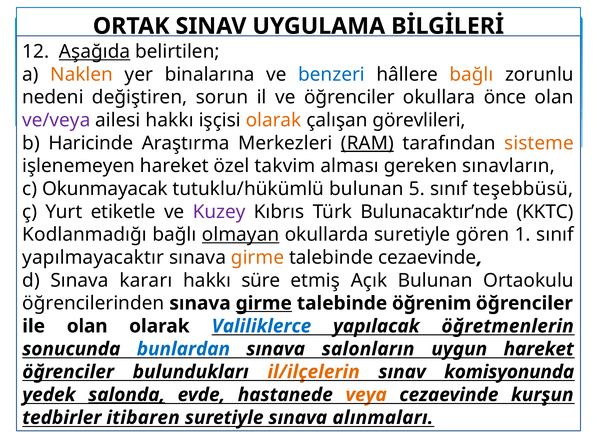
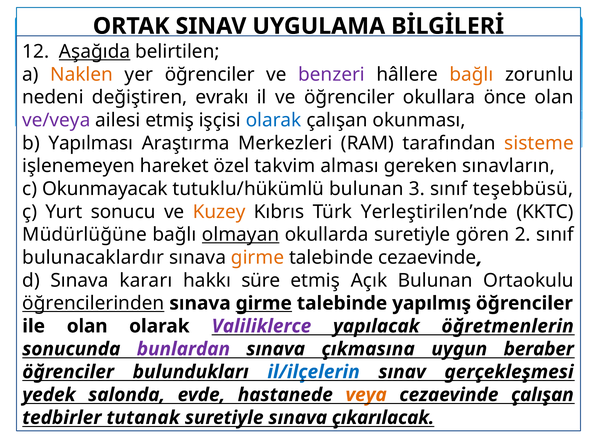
yer binalarına: binalarına -> öğrenciler
benzeri colour: blue -> purple
sorun: sorun -> evrakı
ailesi hakkı: hakkı -> etmiş
olarak at (274, 120) colour: orange -> blue
görevlileri: görevlileri -> okunması
Haricinde: Haricinde -> Yapılması
RAM underline: present -> none
5: 5 -> 3
etiketle: etiketle -> sonucu
Kuzey colour: purple -> orange
Bulunacaktır’nde: Bulunacaktır’nde -> Yerleştirilen’nde
Kodlanmadığı: Kodlanmadığı -> Müdürlüğüne
1: 1 -> 2
yapılmayacaktır: yapılmayacaktır -> bulunacaklardır
öğrencilerinden underline: none -> present
öğrenim: öğrenim -> yapılmış
Valiliklerce colour: blue -> purple
bunlardan colour: blue -> purple
salonların: salonların -> çıkmasına
uygun hareket: hareket -> beraber
il/ilçelerin colour: orange -> blue
komisyonunda: komisyonunda -> gerçekleşmesi
salonda underline: present -> none
cezaevinde kurşun: kurşun -> çalışan
itibaren: itibaren -> tutanak
alınmaları: alınmaları -> çıkarılacak
